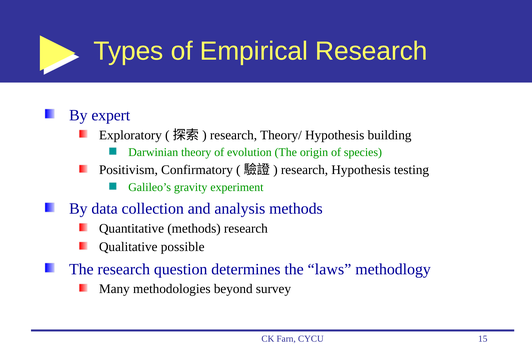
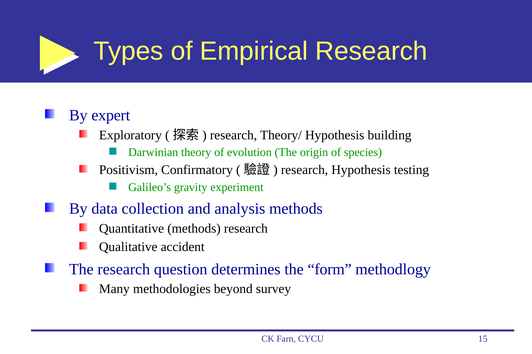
possible: possible -> accident
laws: laws -> form
